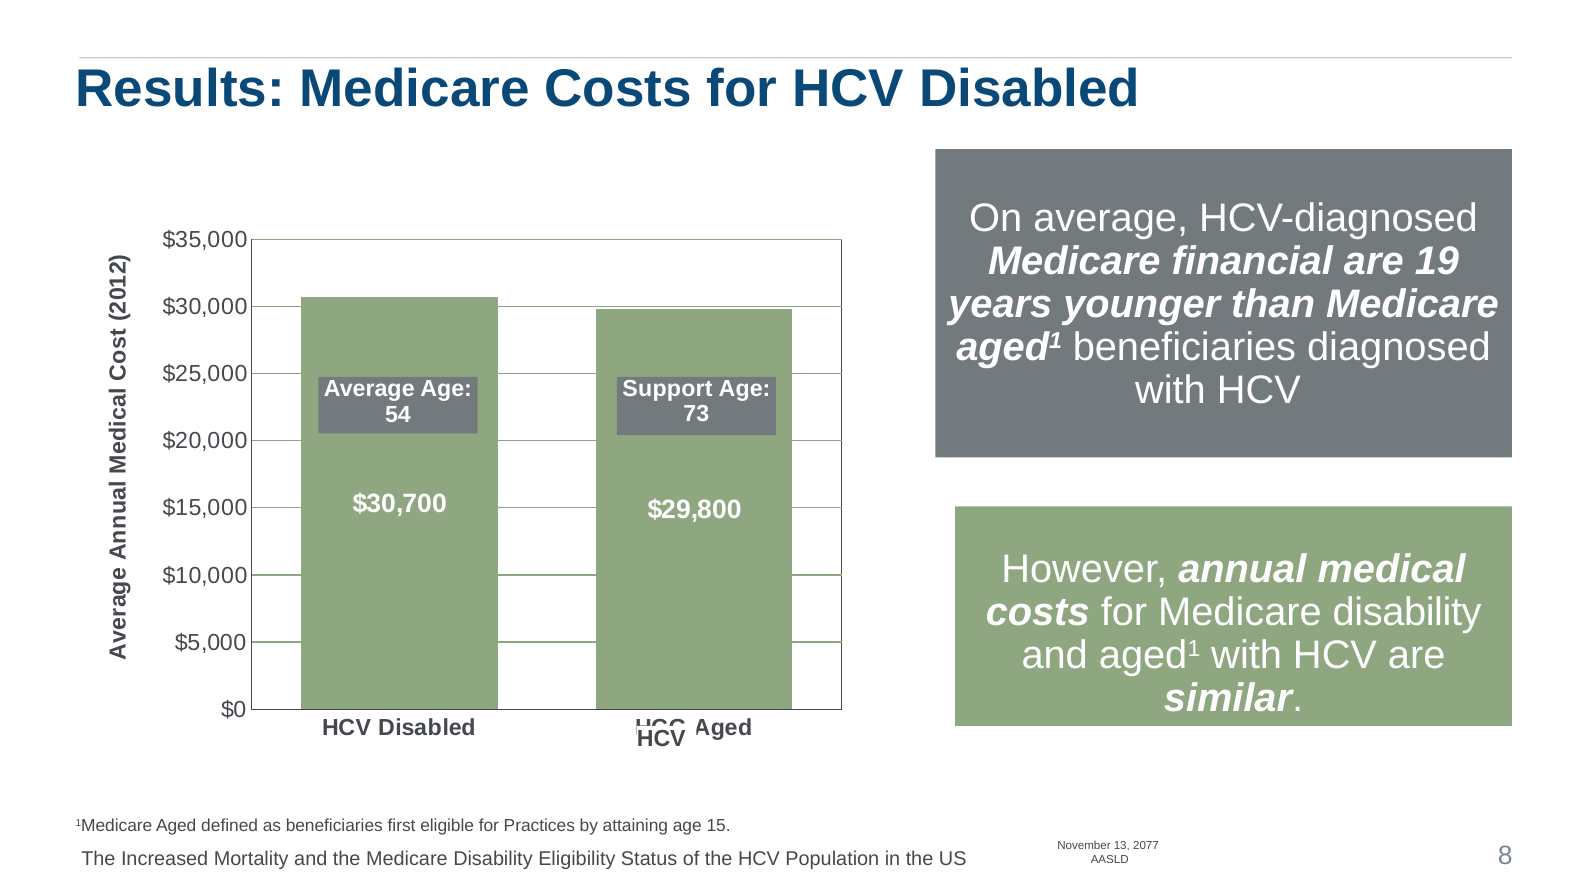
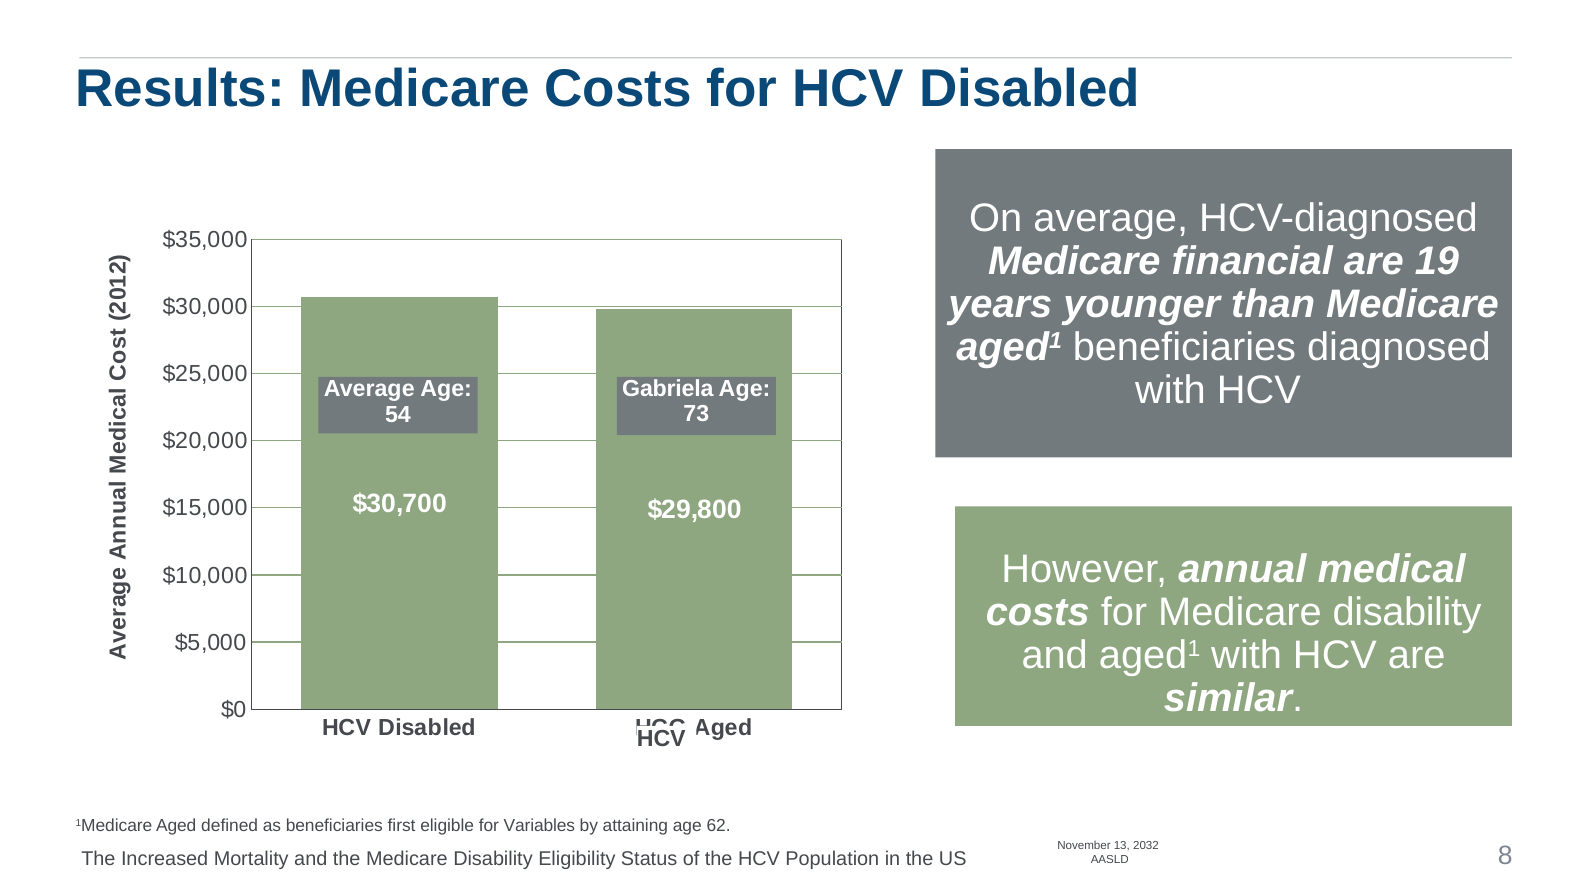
Support: Support -> Gabriela
Practices: Practices -> Variables
15: 15 -> 62
2077: 2077 -> 2032
